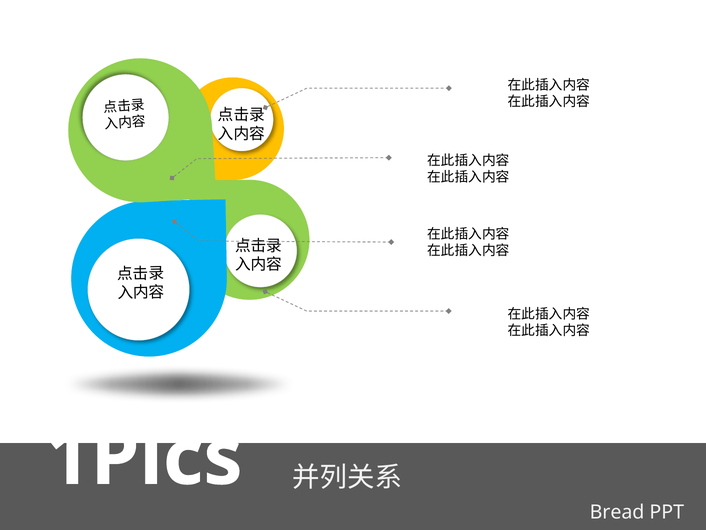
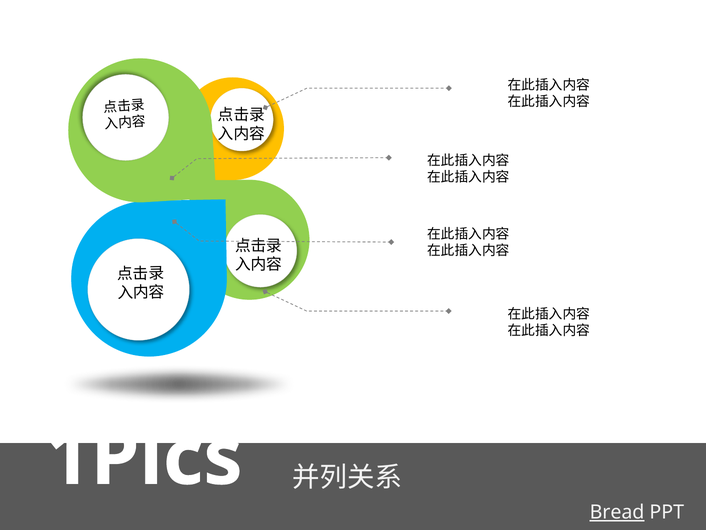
Bread underline: none -> present
